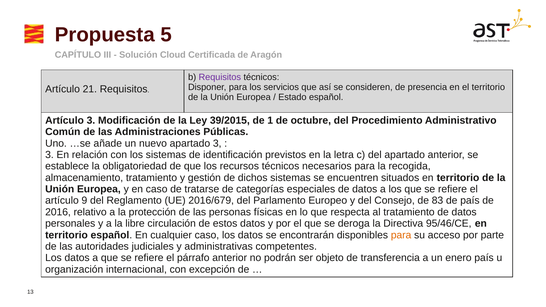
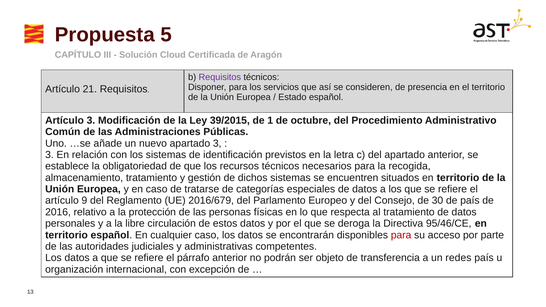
83: 83 -> 30
para at (401, 235) colour: orange -> red
enero: enero -> redes
